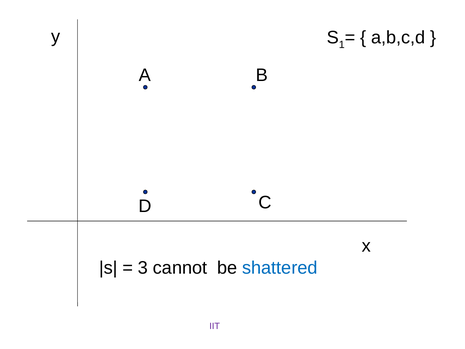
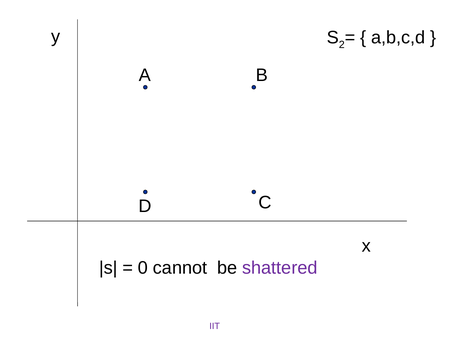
1: 1 -> 2
3: 3 -> 0
shattered colour: blue -> purple
